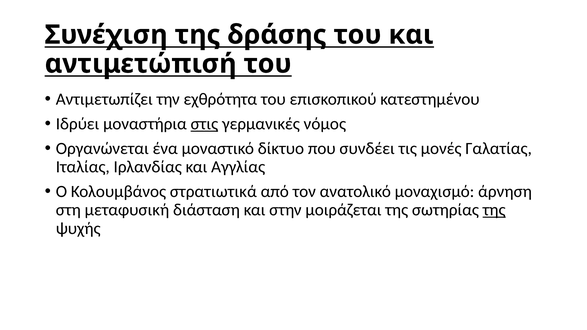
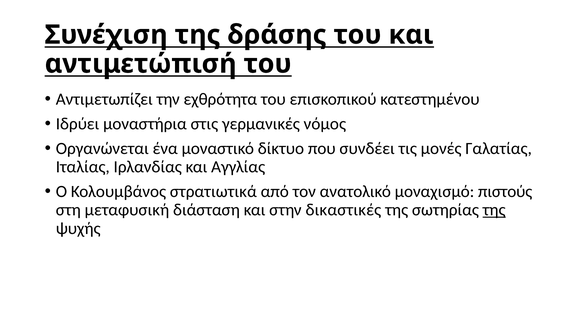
στις underline: present -> none
άρνηση: άρνηση -> πιστούς
μοιράζεται: μοιράζεται -> δικαστικές
